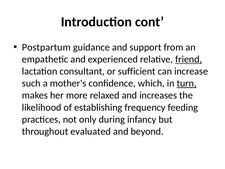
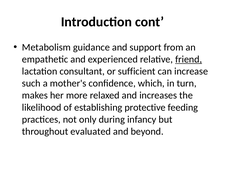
Postpartum: Postpartum -> Metabolism
turn underline: present -> none
frequency: frequency -> protective
